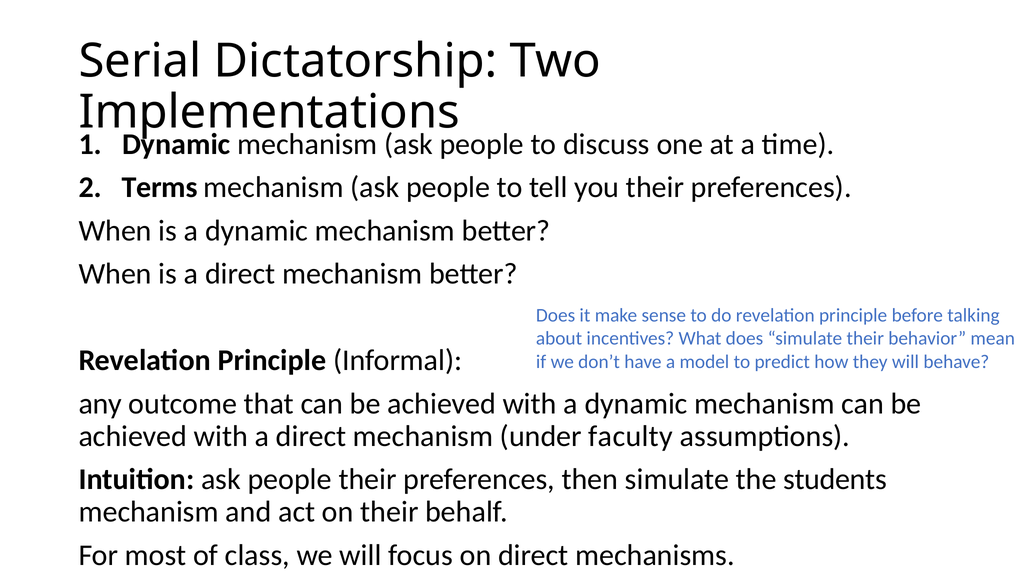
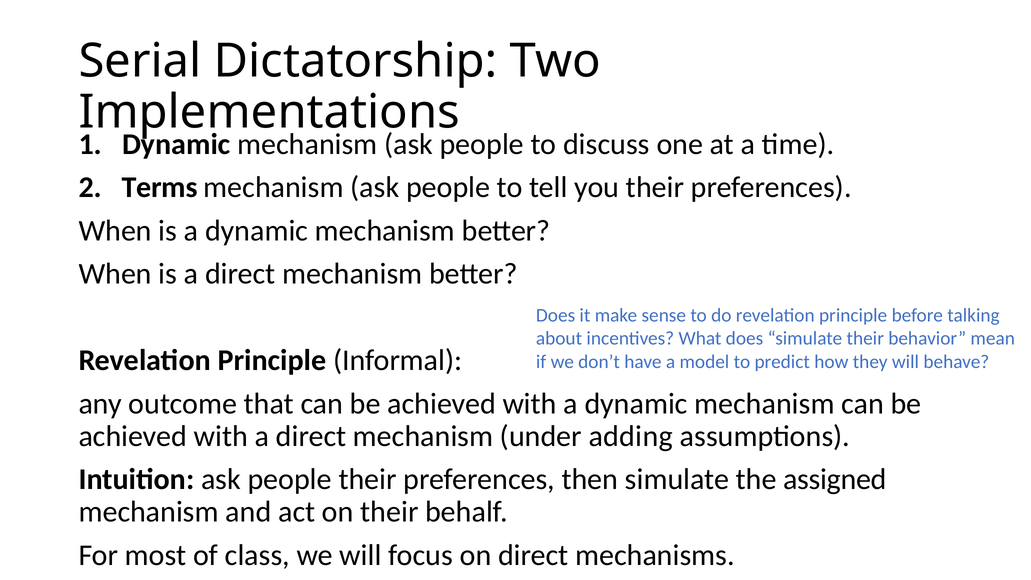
faculty: faculty -> adding
students: students -> assigned
